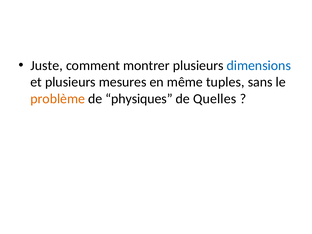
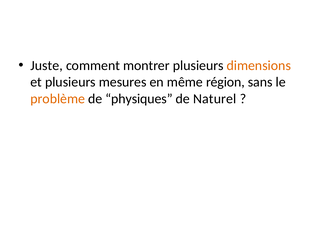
dimensions colour: blue -> orange
tuples: tuples -> région
Quelles: Quelles -> Naturel
